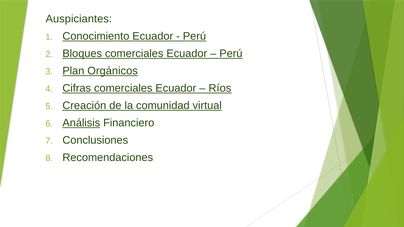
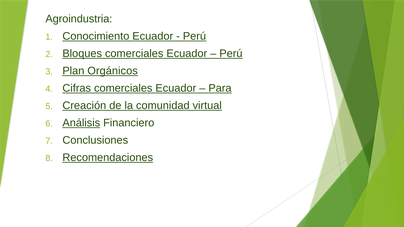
Auspiciantes: Auspiciantes -> Agroindustria
Ríos: Ríos -> Para
Recomendaciones underline: none -> present
